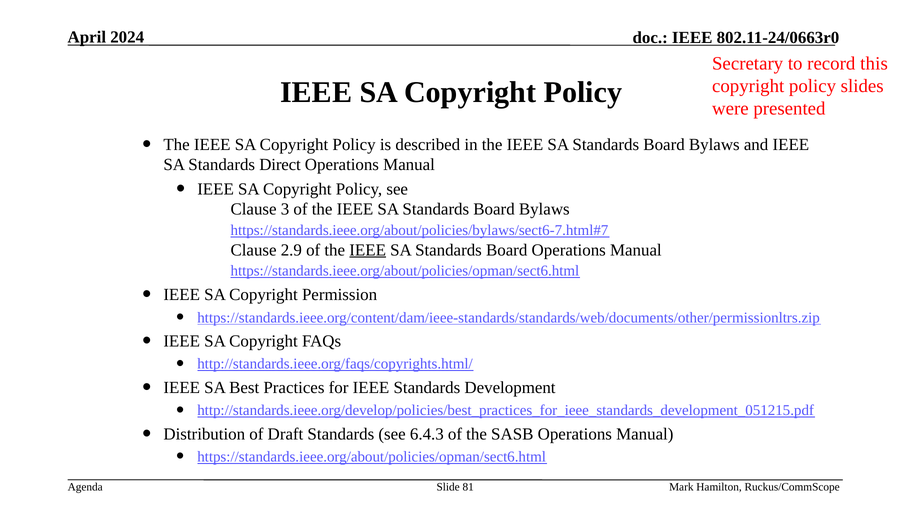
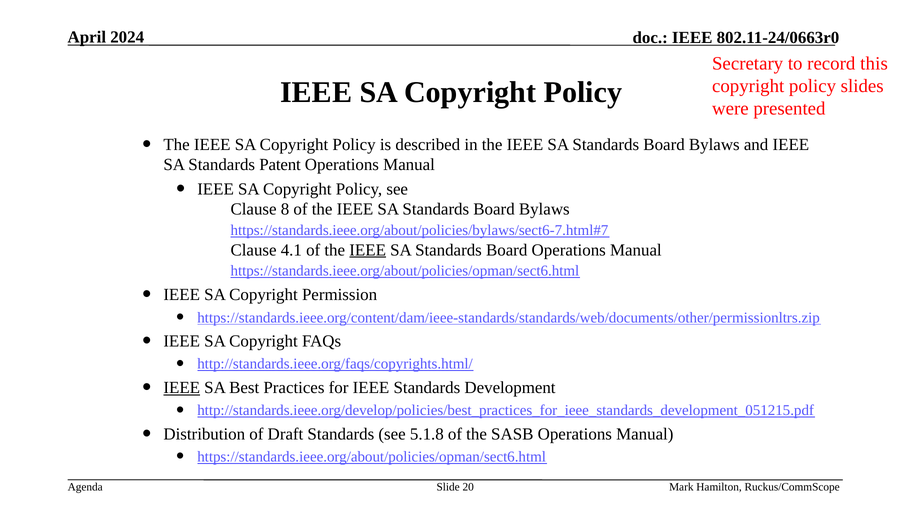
Direct: Direct -> Patent
3: 3 -> 8
2.9: 2.9 -> 4.1
IEEE at (182, 388) underline: none -> present
6.4.3: 6.4.3 -> 5.1.8
81: 81 -> 20
